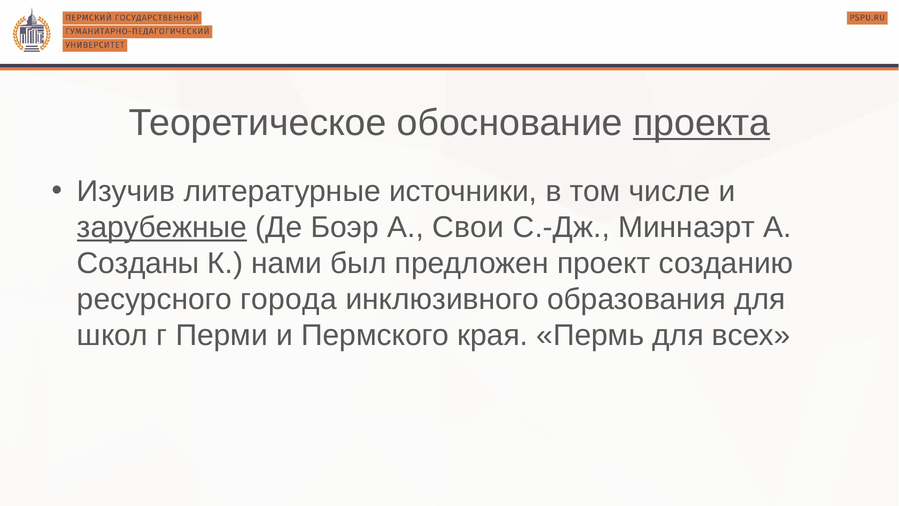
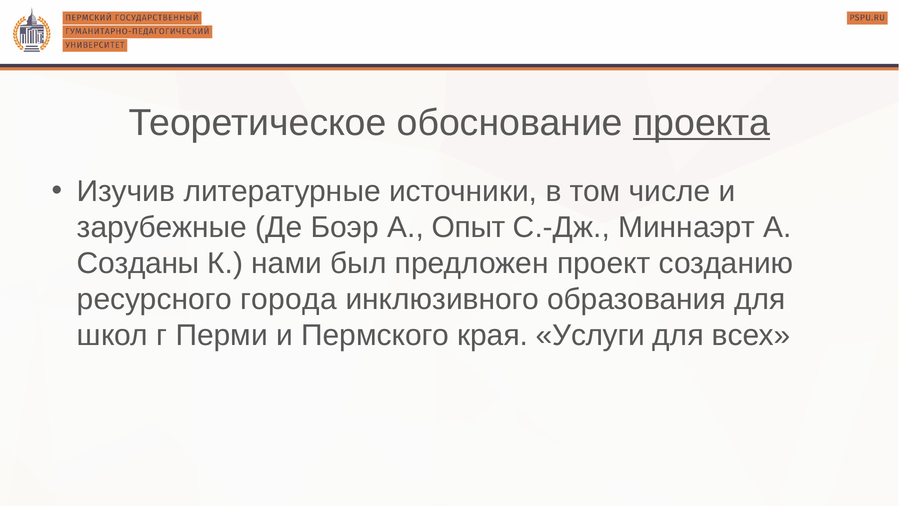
зарубежные underline: present -> none
Свои: Свои -> Опыт
Пермь: Пермь -> Услуги
